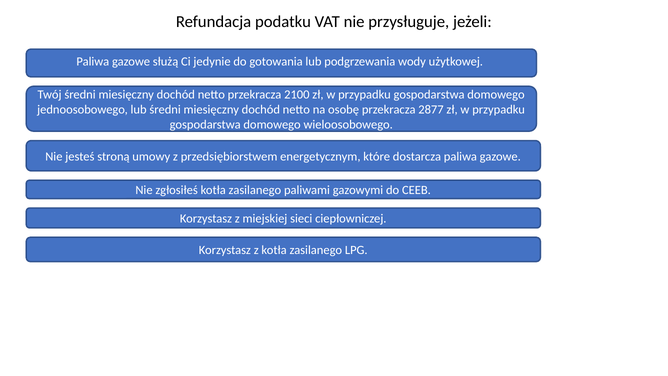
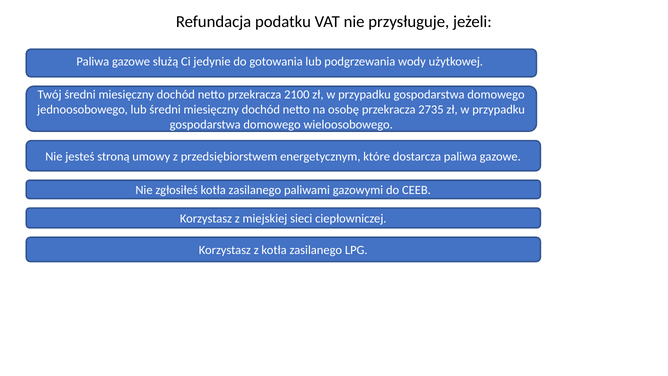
2877: 2877 -> 2735
